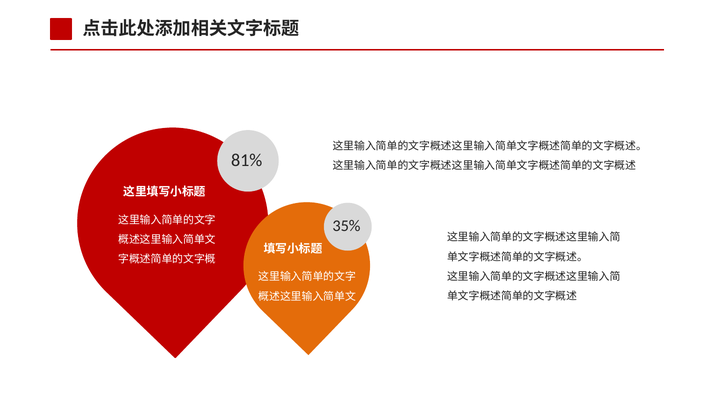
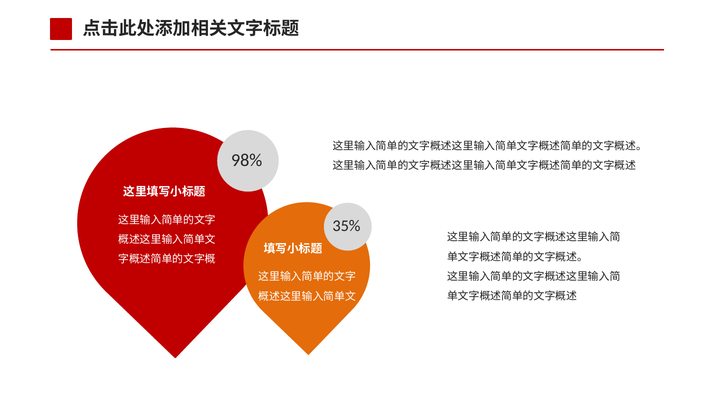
81%: 81% -> 98%
